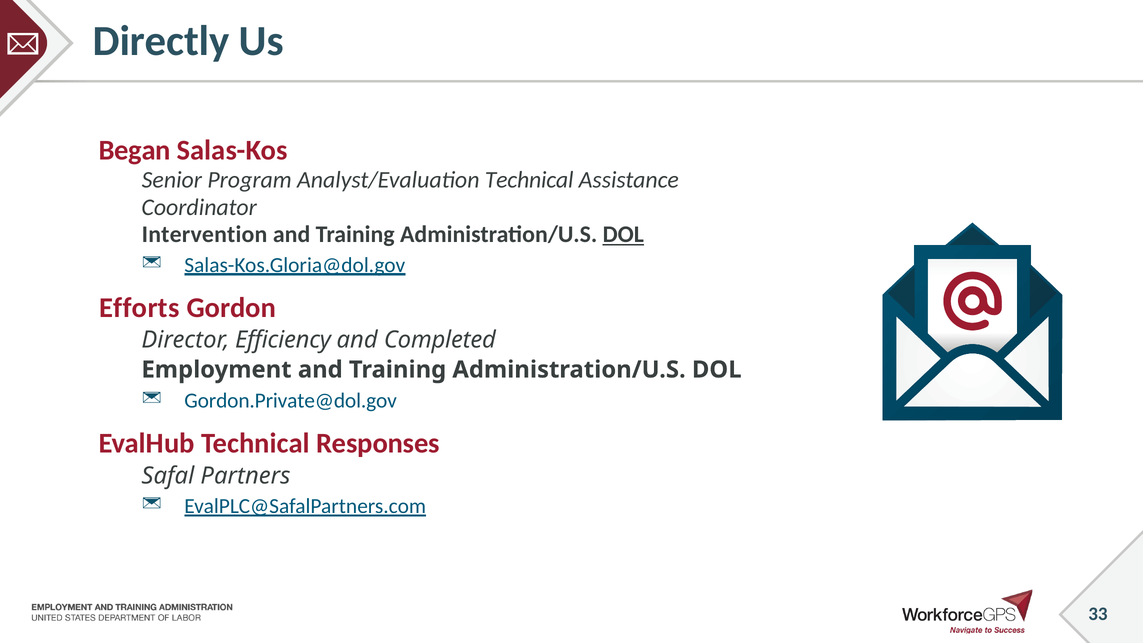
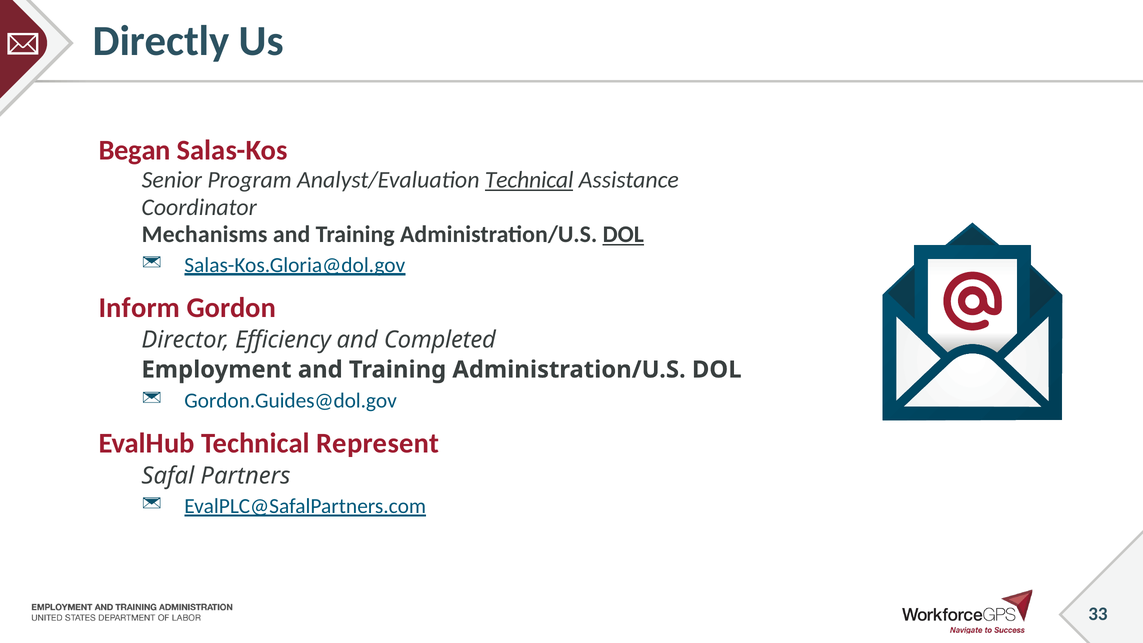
Technical at (529, 180) underline: none -> present
Intervention: Intervention -> Mechanisms
Efforts: Efforts -> Inform
Gordon.Private@dol.gov: Gordon.Private@dol.gov -> Gordon.Guides@dol.gov
Responses: Responses -> Represent
